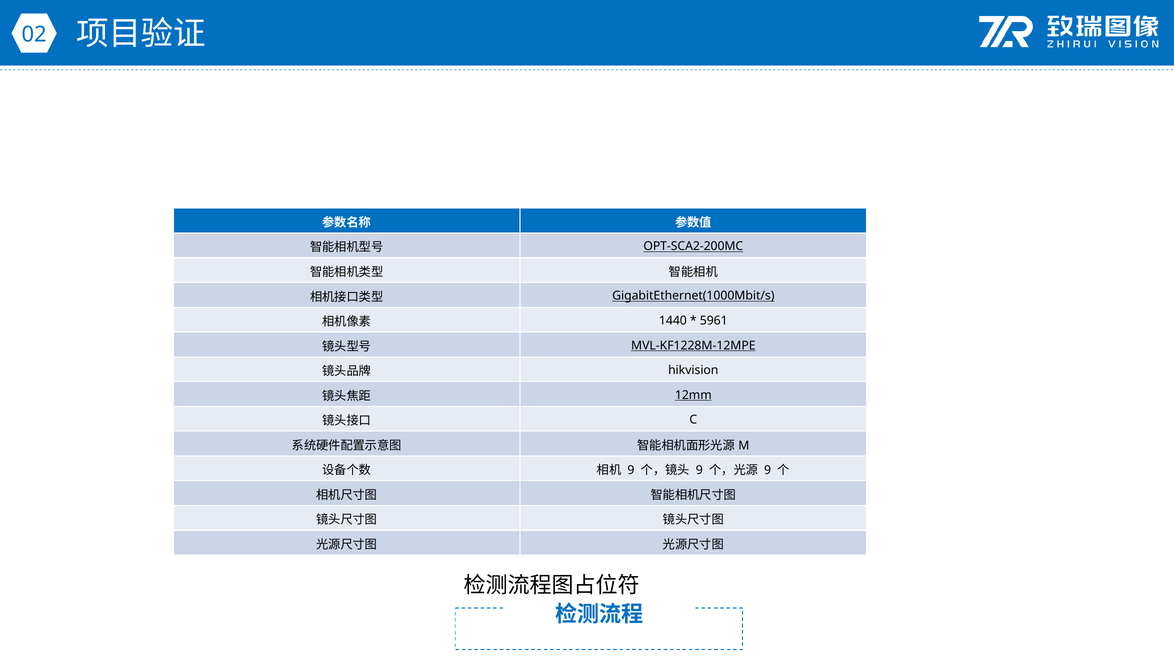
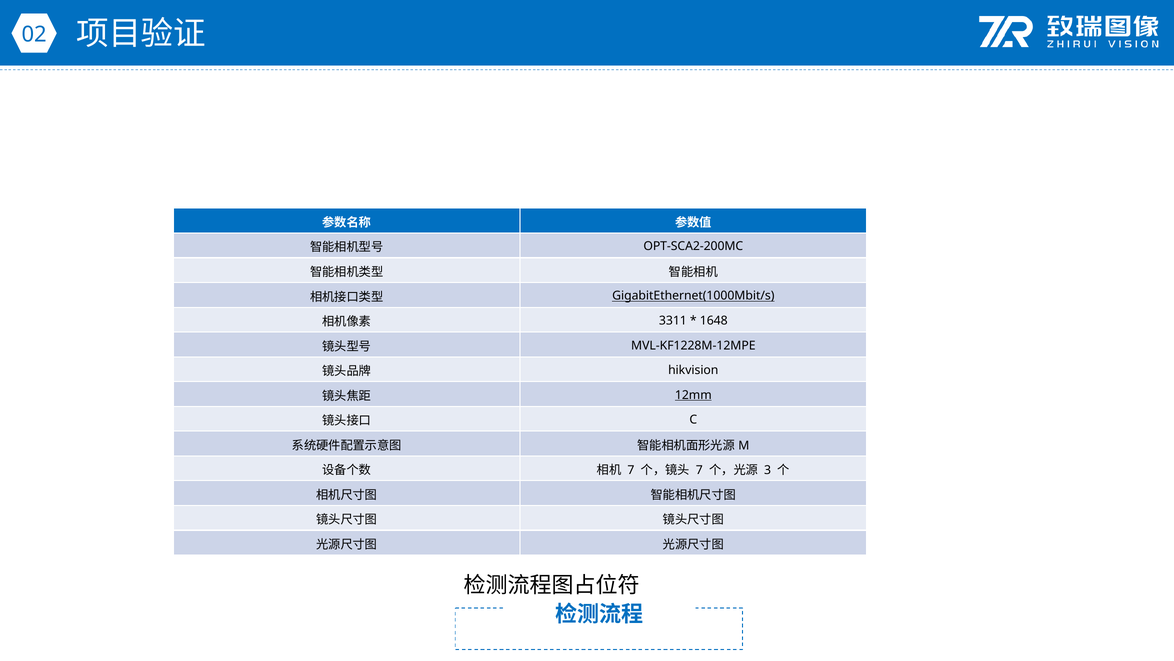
OPT-SCA2-200MC underline: present -> none
1440: 1440 -> 3311
5961: 5961 -> 1648
MVL-KF1228M-12MPE underline: present -> none
9 at (631, 470): 9 -> 7
9 at (699, 470): 9 -> 7
9 at (768, 470): 9 -> 3
